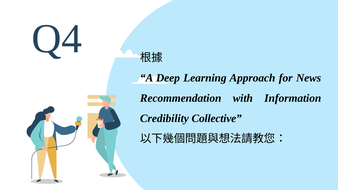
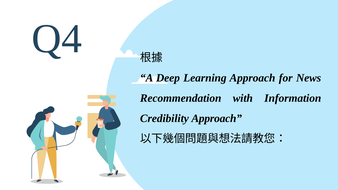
Credibility Collective: Collective -> Approach
